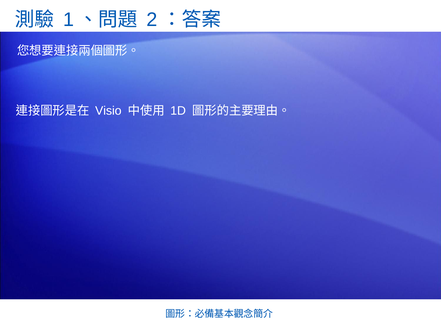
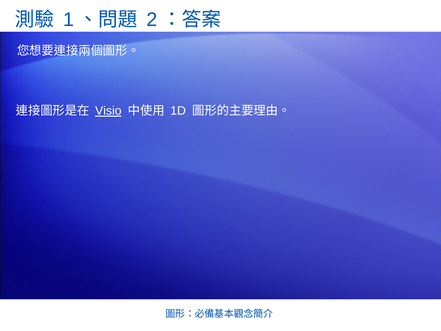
Visio underline: none -> present
